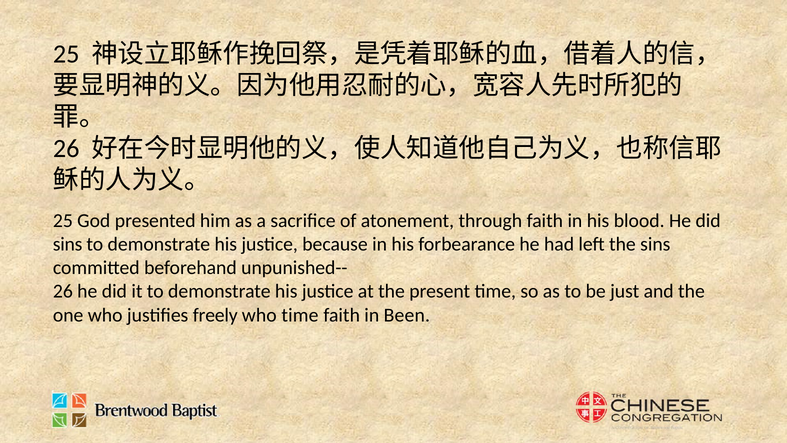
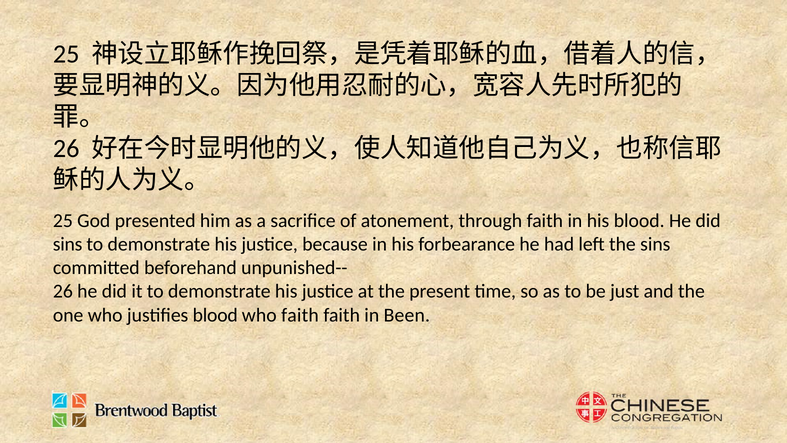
justifies freely: freely -> blood
who time: time -> faith
